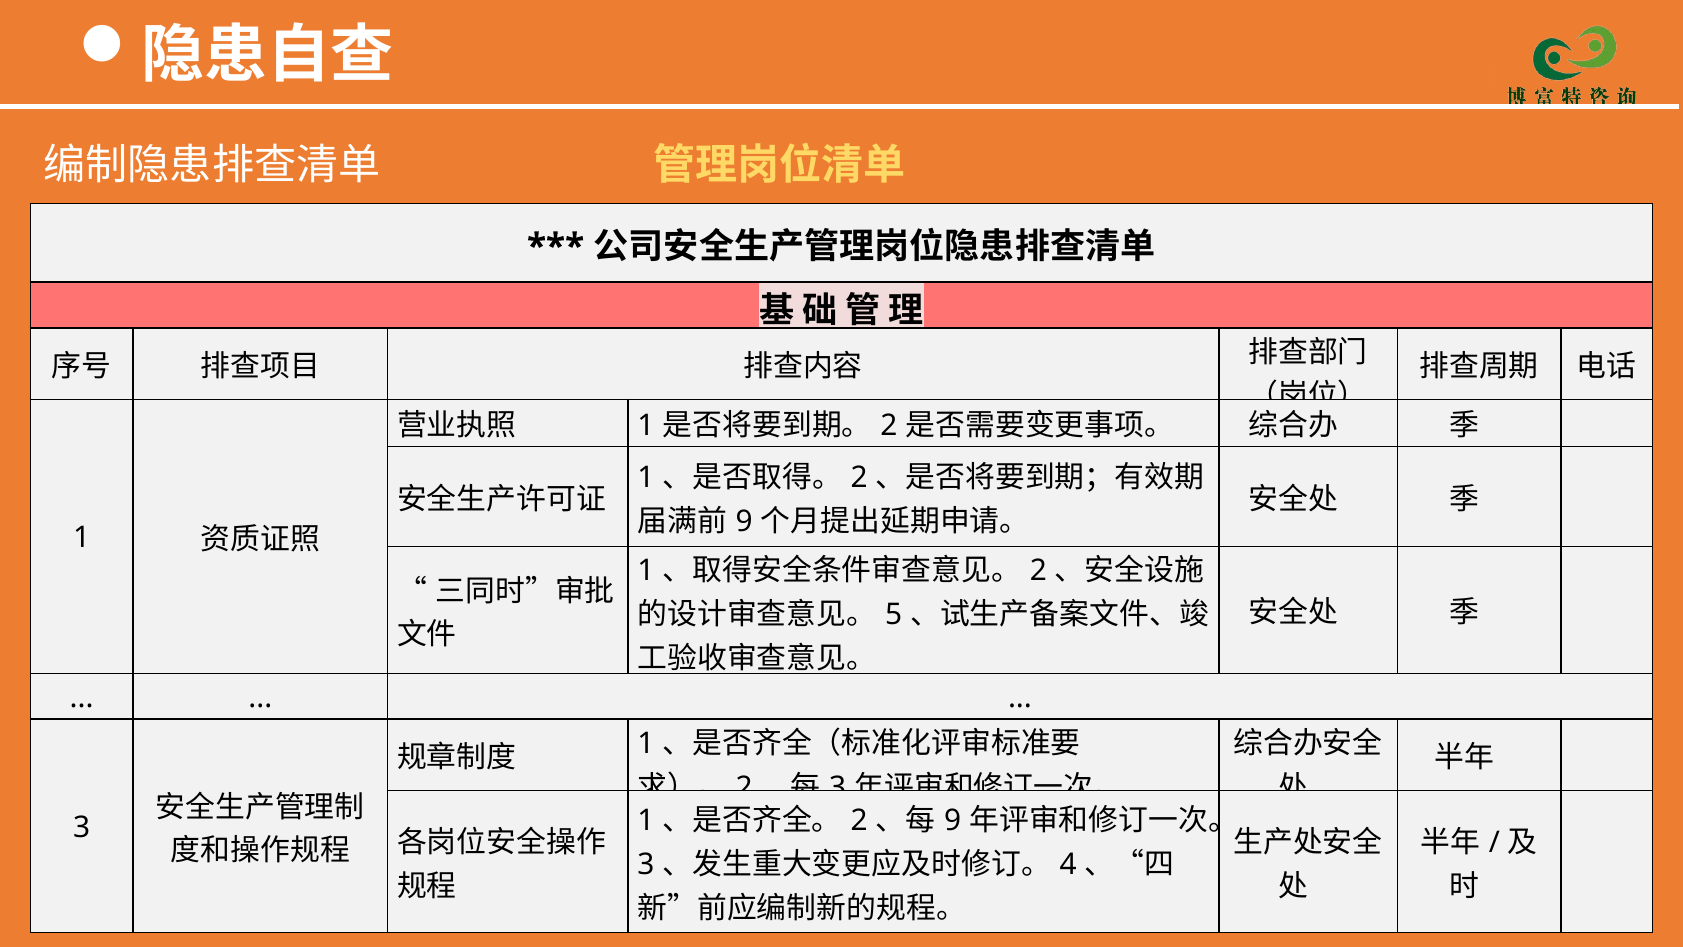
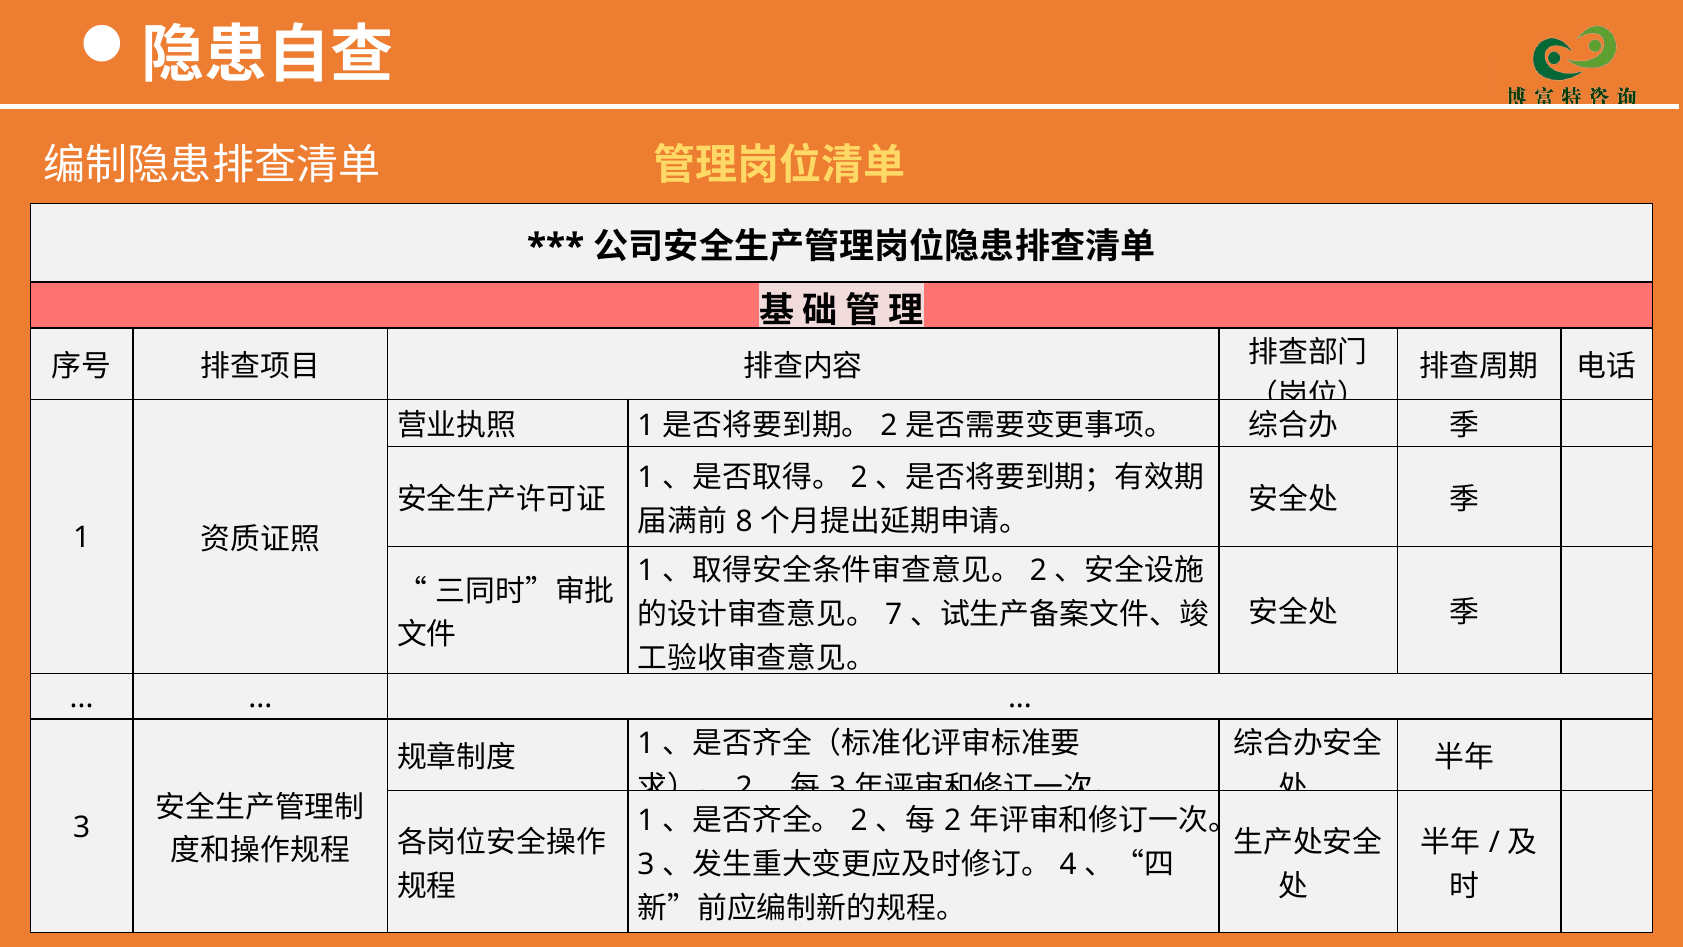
9 at (744, 521): 9 -> 8
5: 5 -> 7
9 at (953, 821): 9 -> 2
